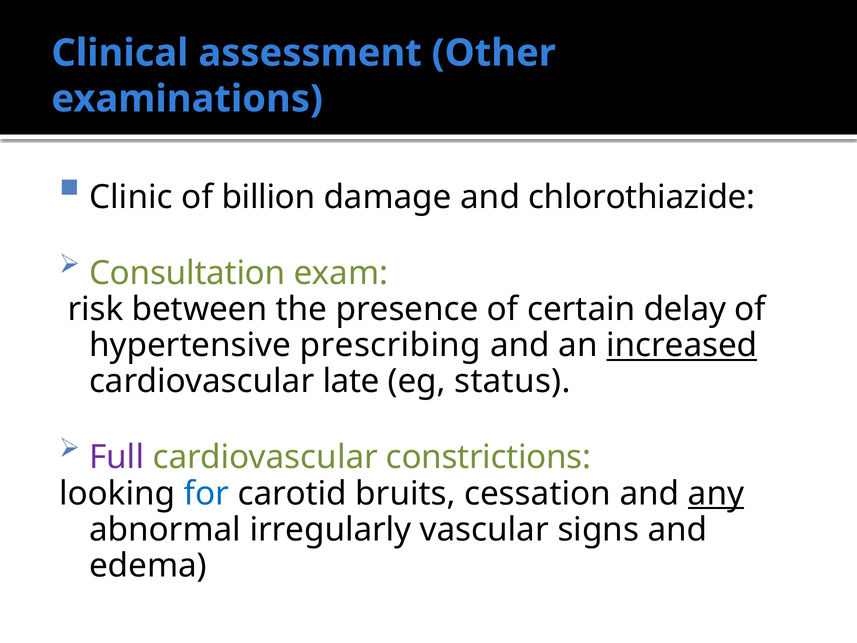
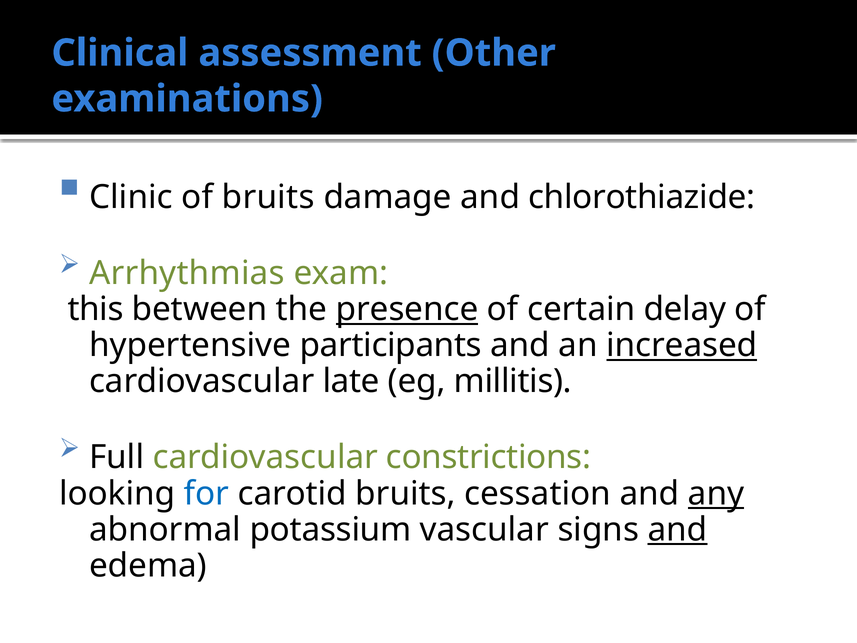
of billion: billion -> bruits
Consultation: Consultation -> Arrhythmias
risk: risk -> this
presence underline: none -> present
prescribing: prescribing -> participants
status: status -> millitis
Full colour: purple -> black
irregularly: irregularly -> potassium
and at (678, 529) underline: none -> present
